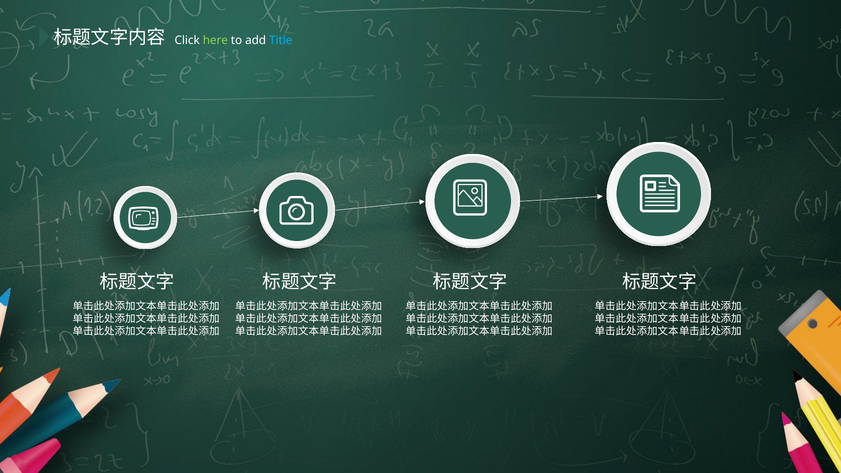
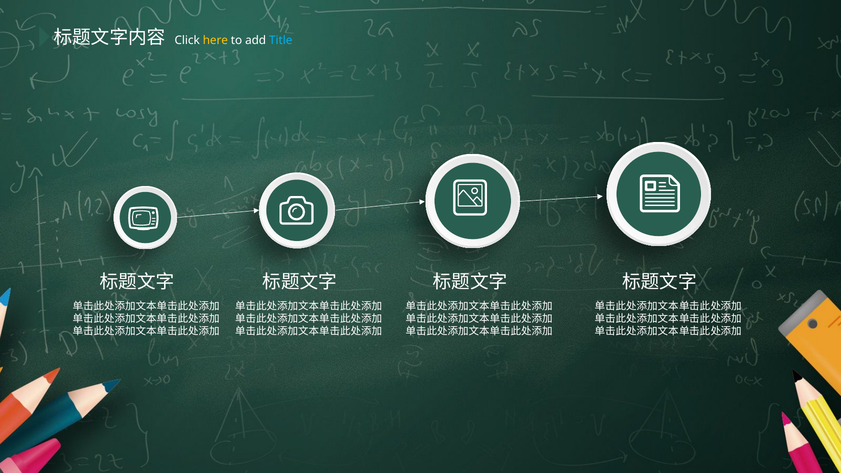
here colour: light green -> yellow
